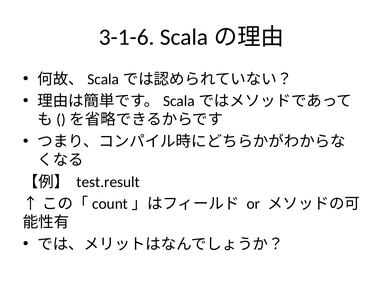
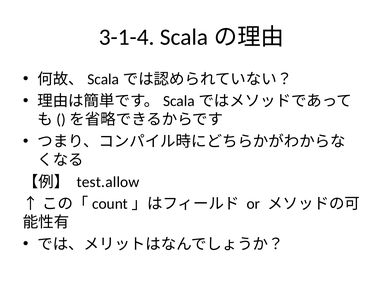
3-1-6: 3-1-6 -> 3-1-4
test.result: test.result -> test.allow
